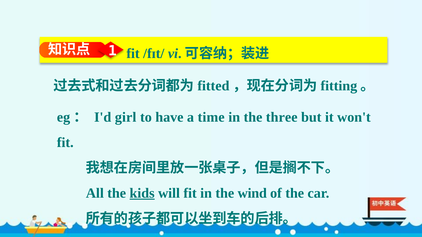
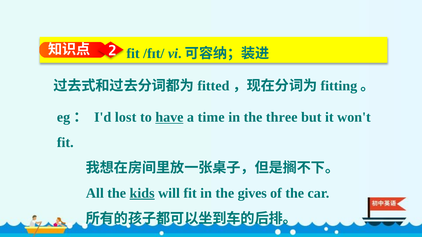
1: 1 -> 2
girl: girl -> lost
have underline: none -> present
wind: wind -> gives
